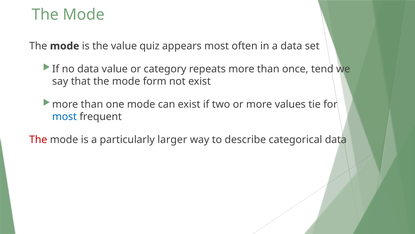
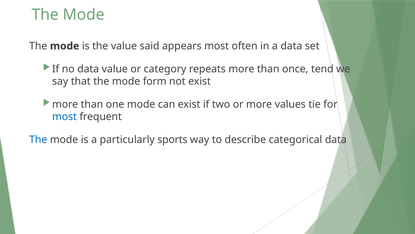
quiz: quiz -> said
The at (38, 139) colour: red -> blue
larger: larger -> sports
